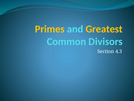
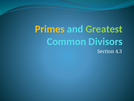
Greatest colour: yellow -> light green
